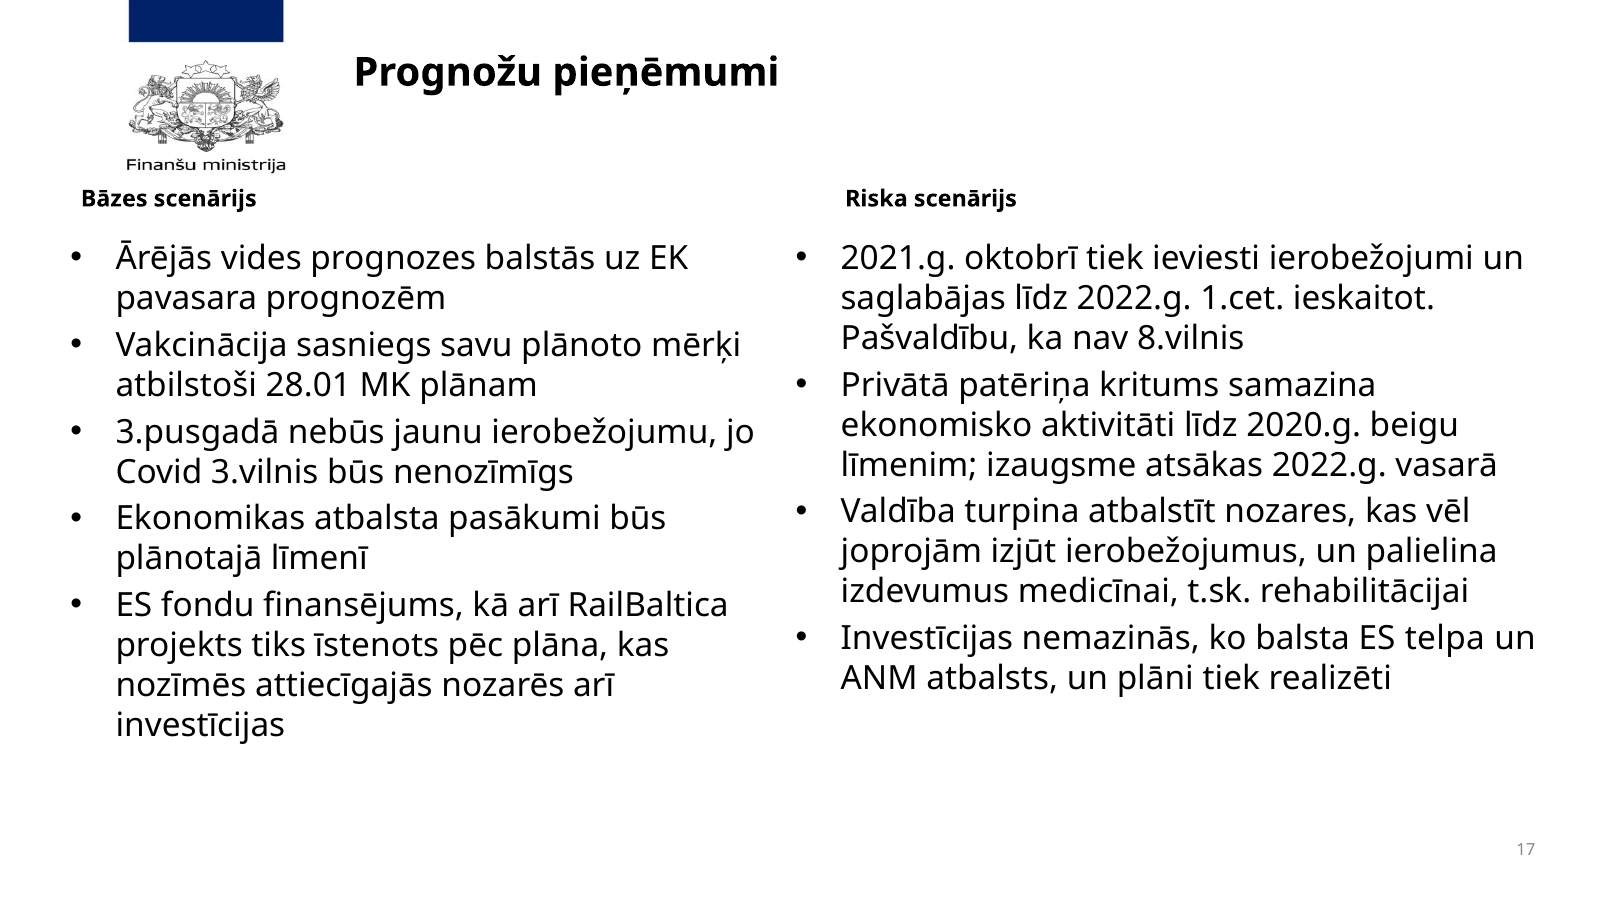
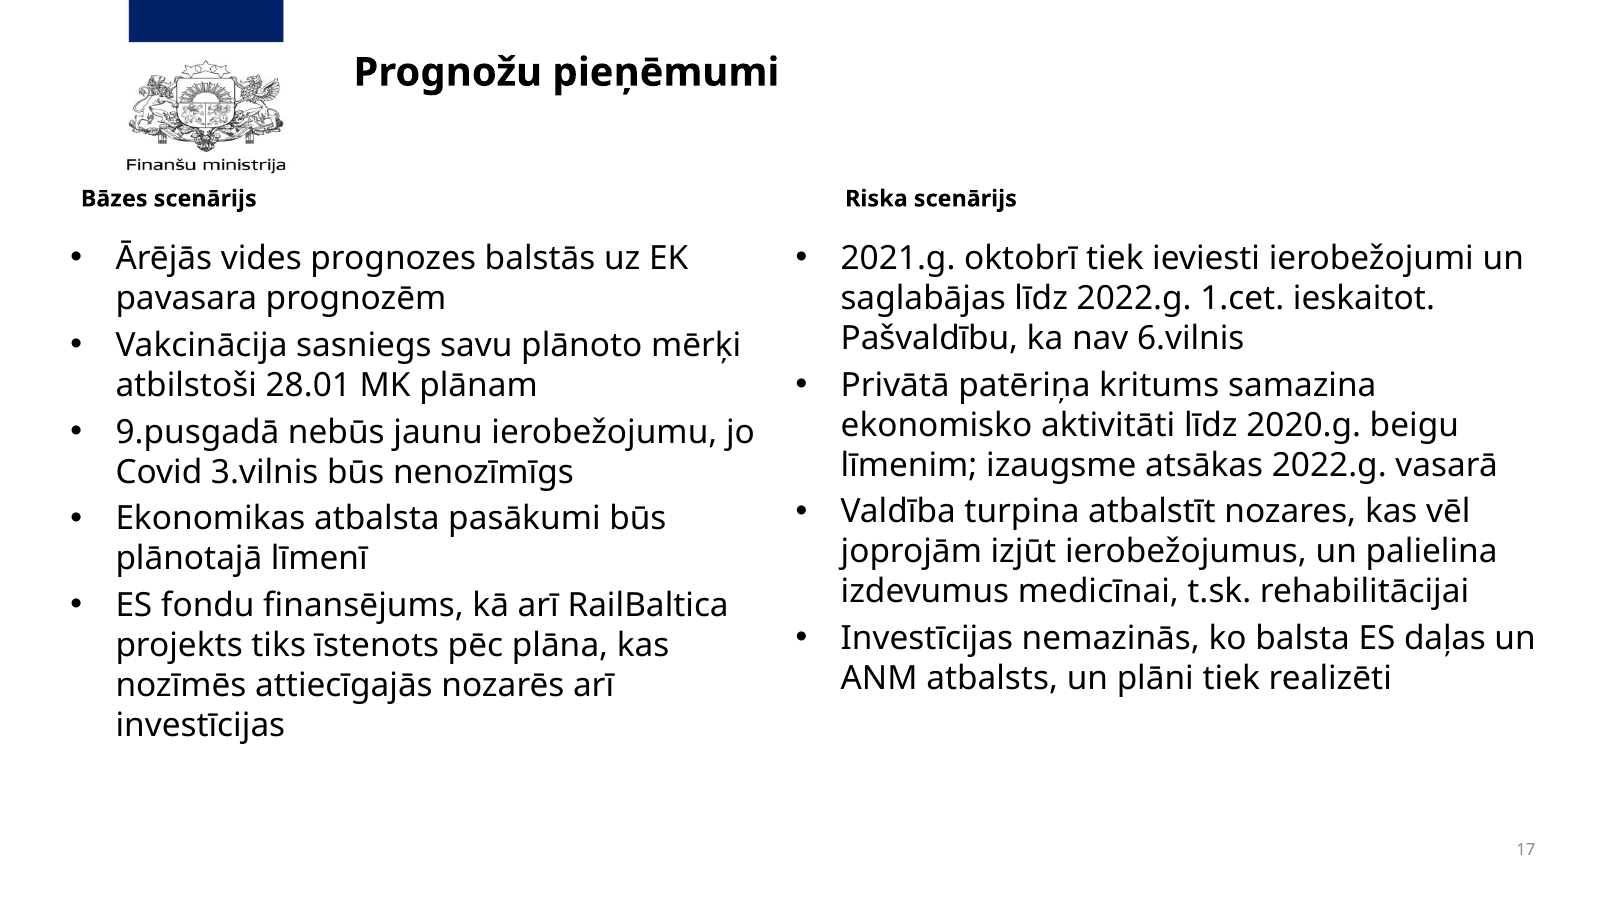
8.vilnis: 8.vilnis -> 6.vilnis
3.pusgadā: 3.pusgadā -> 9.pusgadā
telpa: telpa -> daļas
